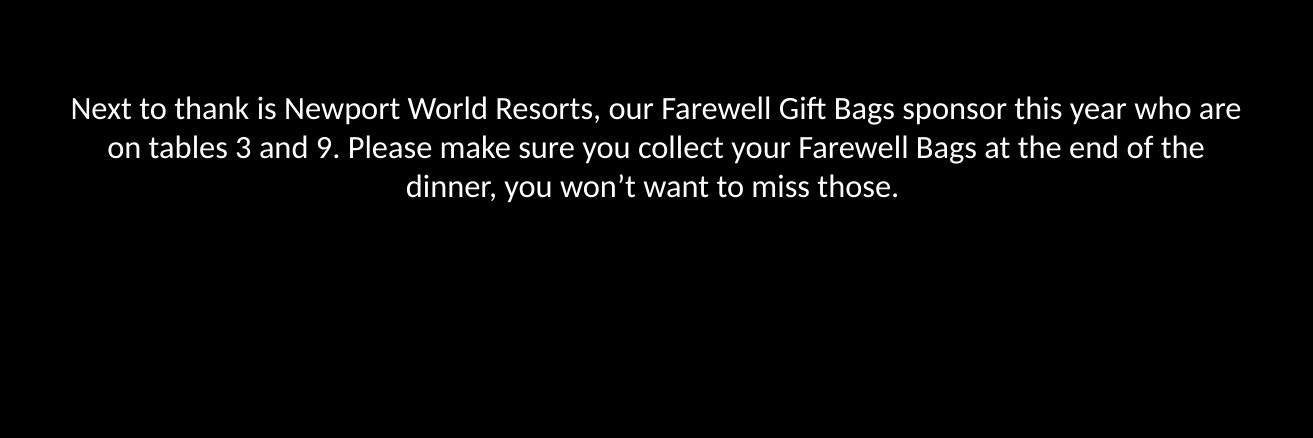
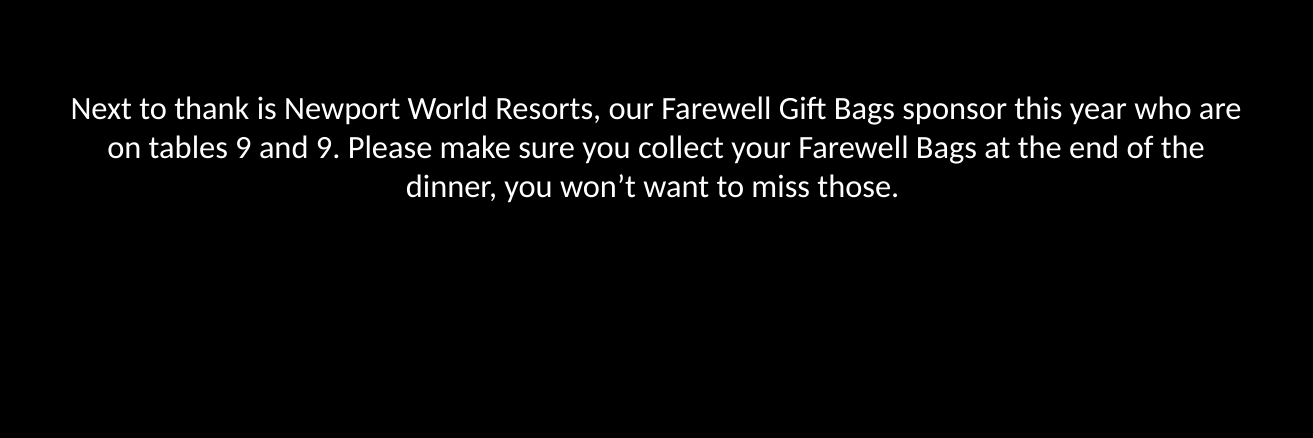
tables 3: 3 -> 9
